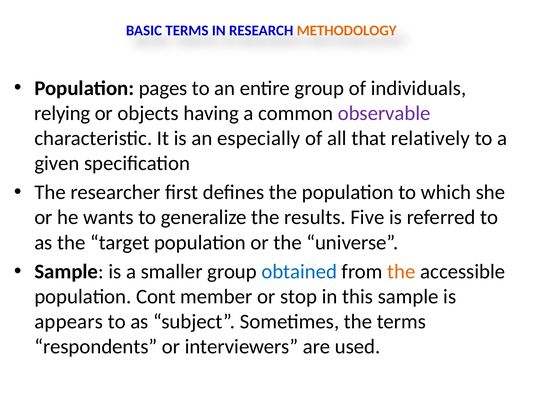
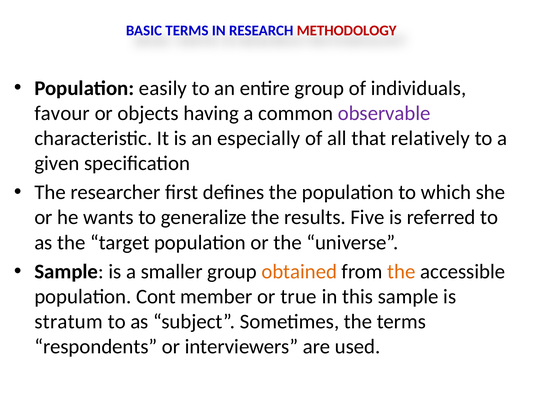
METHODOLOGY colour: orange -> red
pages: pages -> easily
relying: relying -> favour
obtained colour: blue -> orange
stop: stop -> true
appears: appears -> stratum
